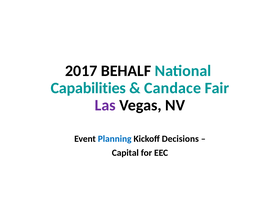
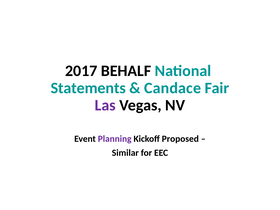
Capabilities: Capabilities -> Statements
Planning colour: blue -> purple
Decisions: Decisions -> Proposed
Capital: Capital -> Similar
